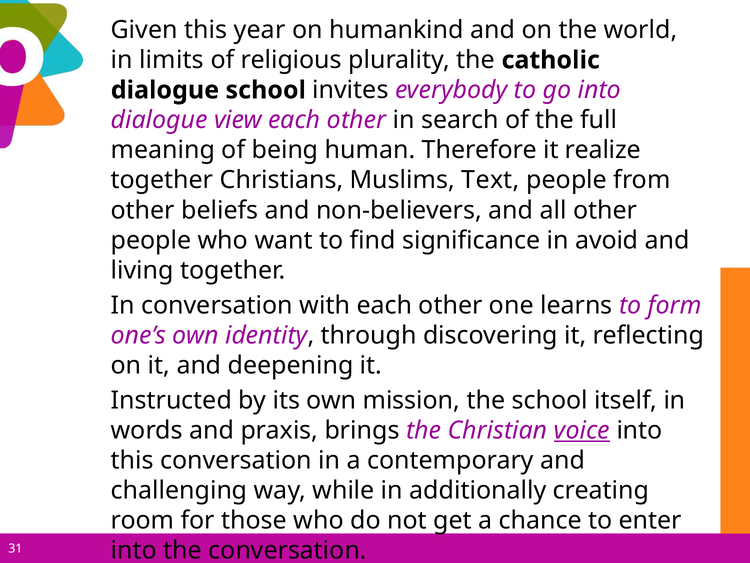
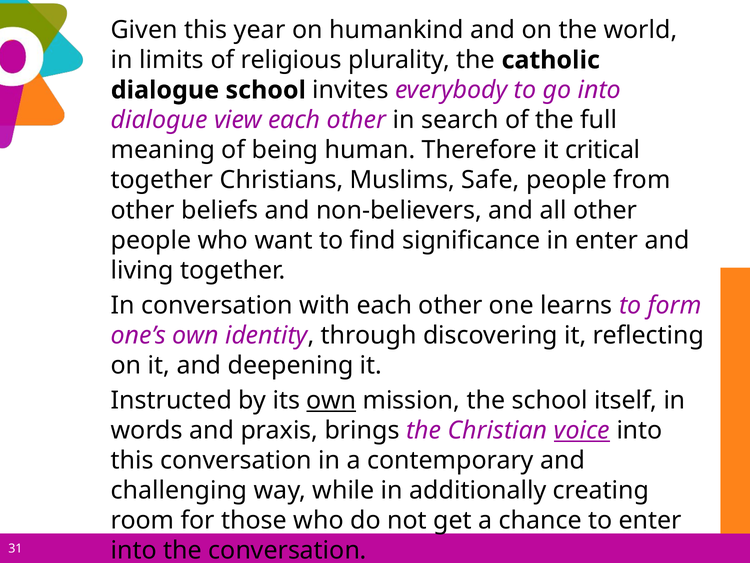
realize: realize -> critical
Text: Text -> Safe
in avoid: avoid -> enter
own at (331, 400) underline: none -> present
